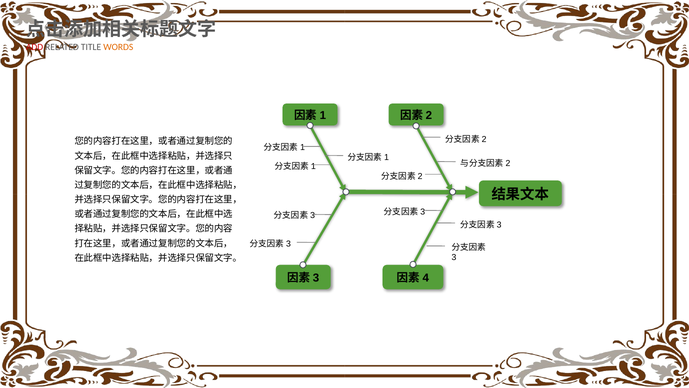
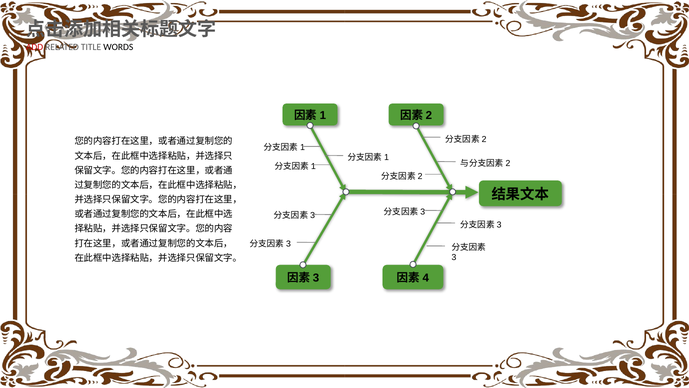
WORDS colour: orange -> black
